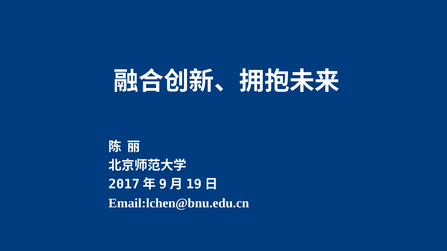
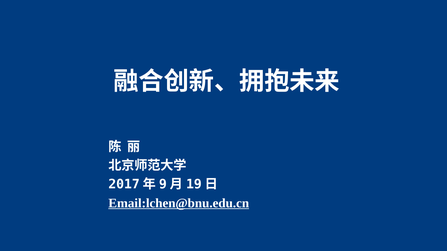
Email:lchen@bnu.edu.cn underline: none -> present
